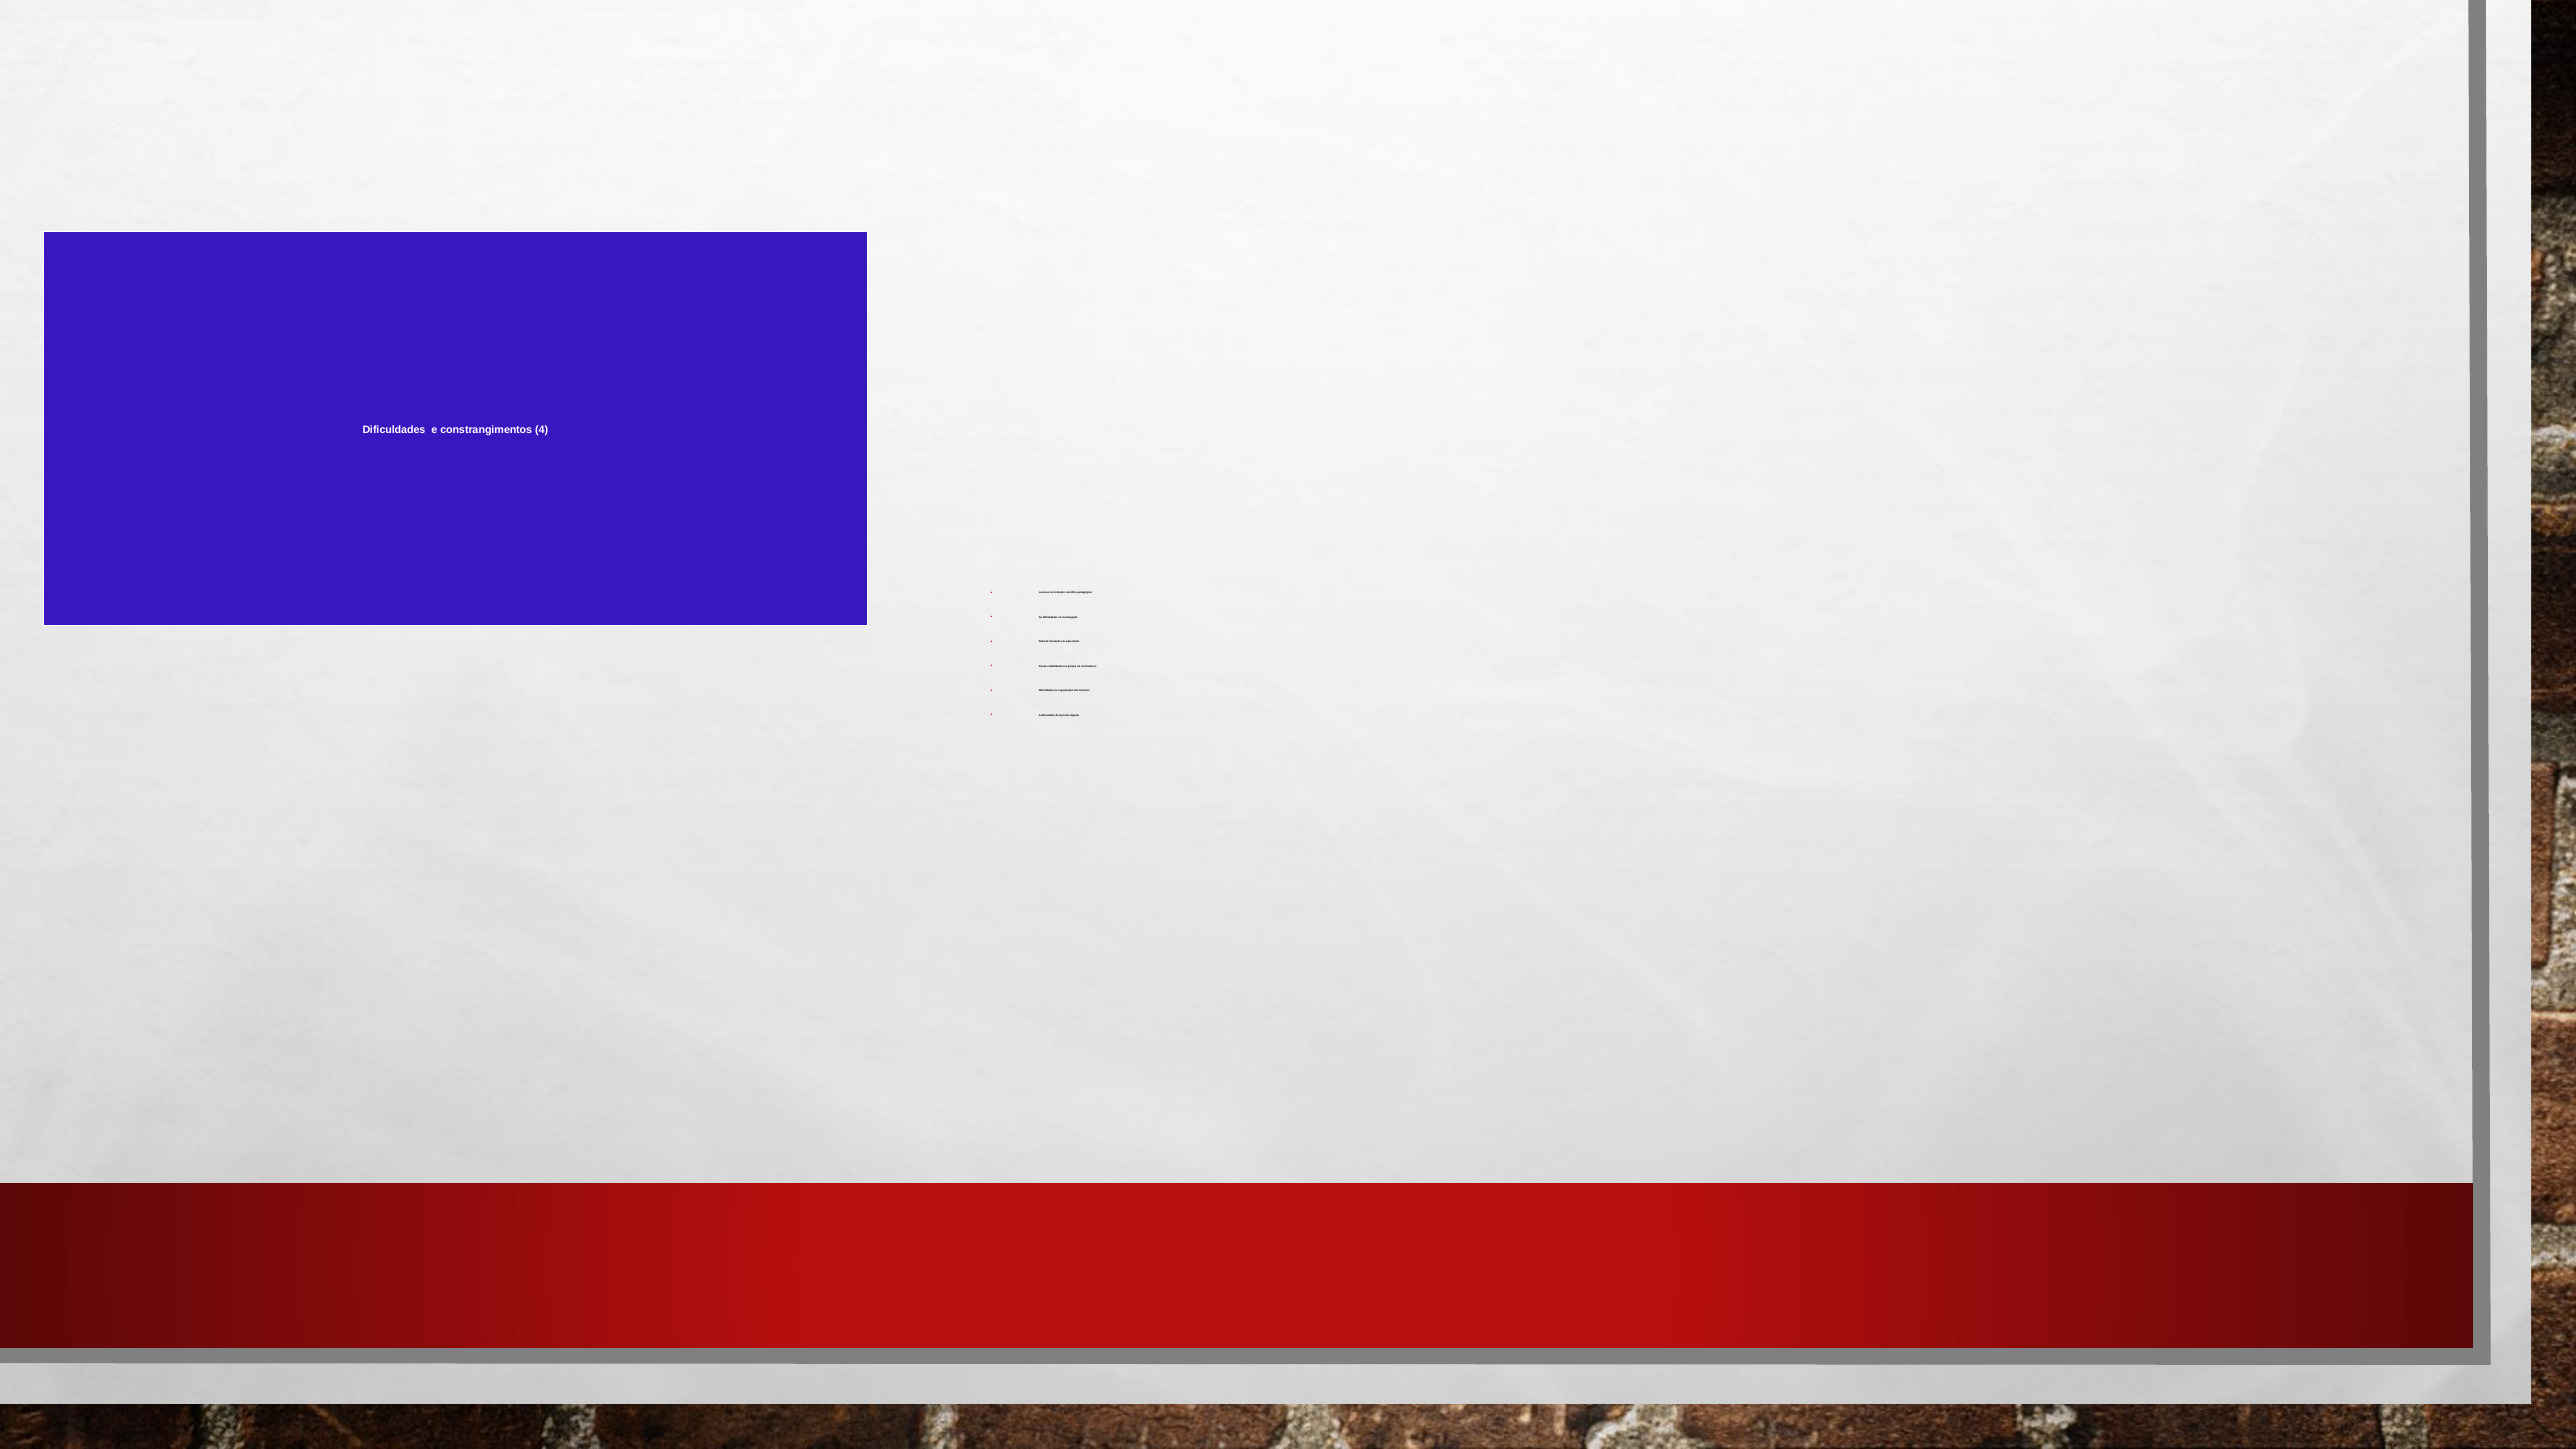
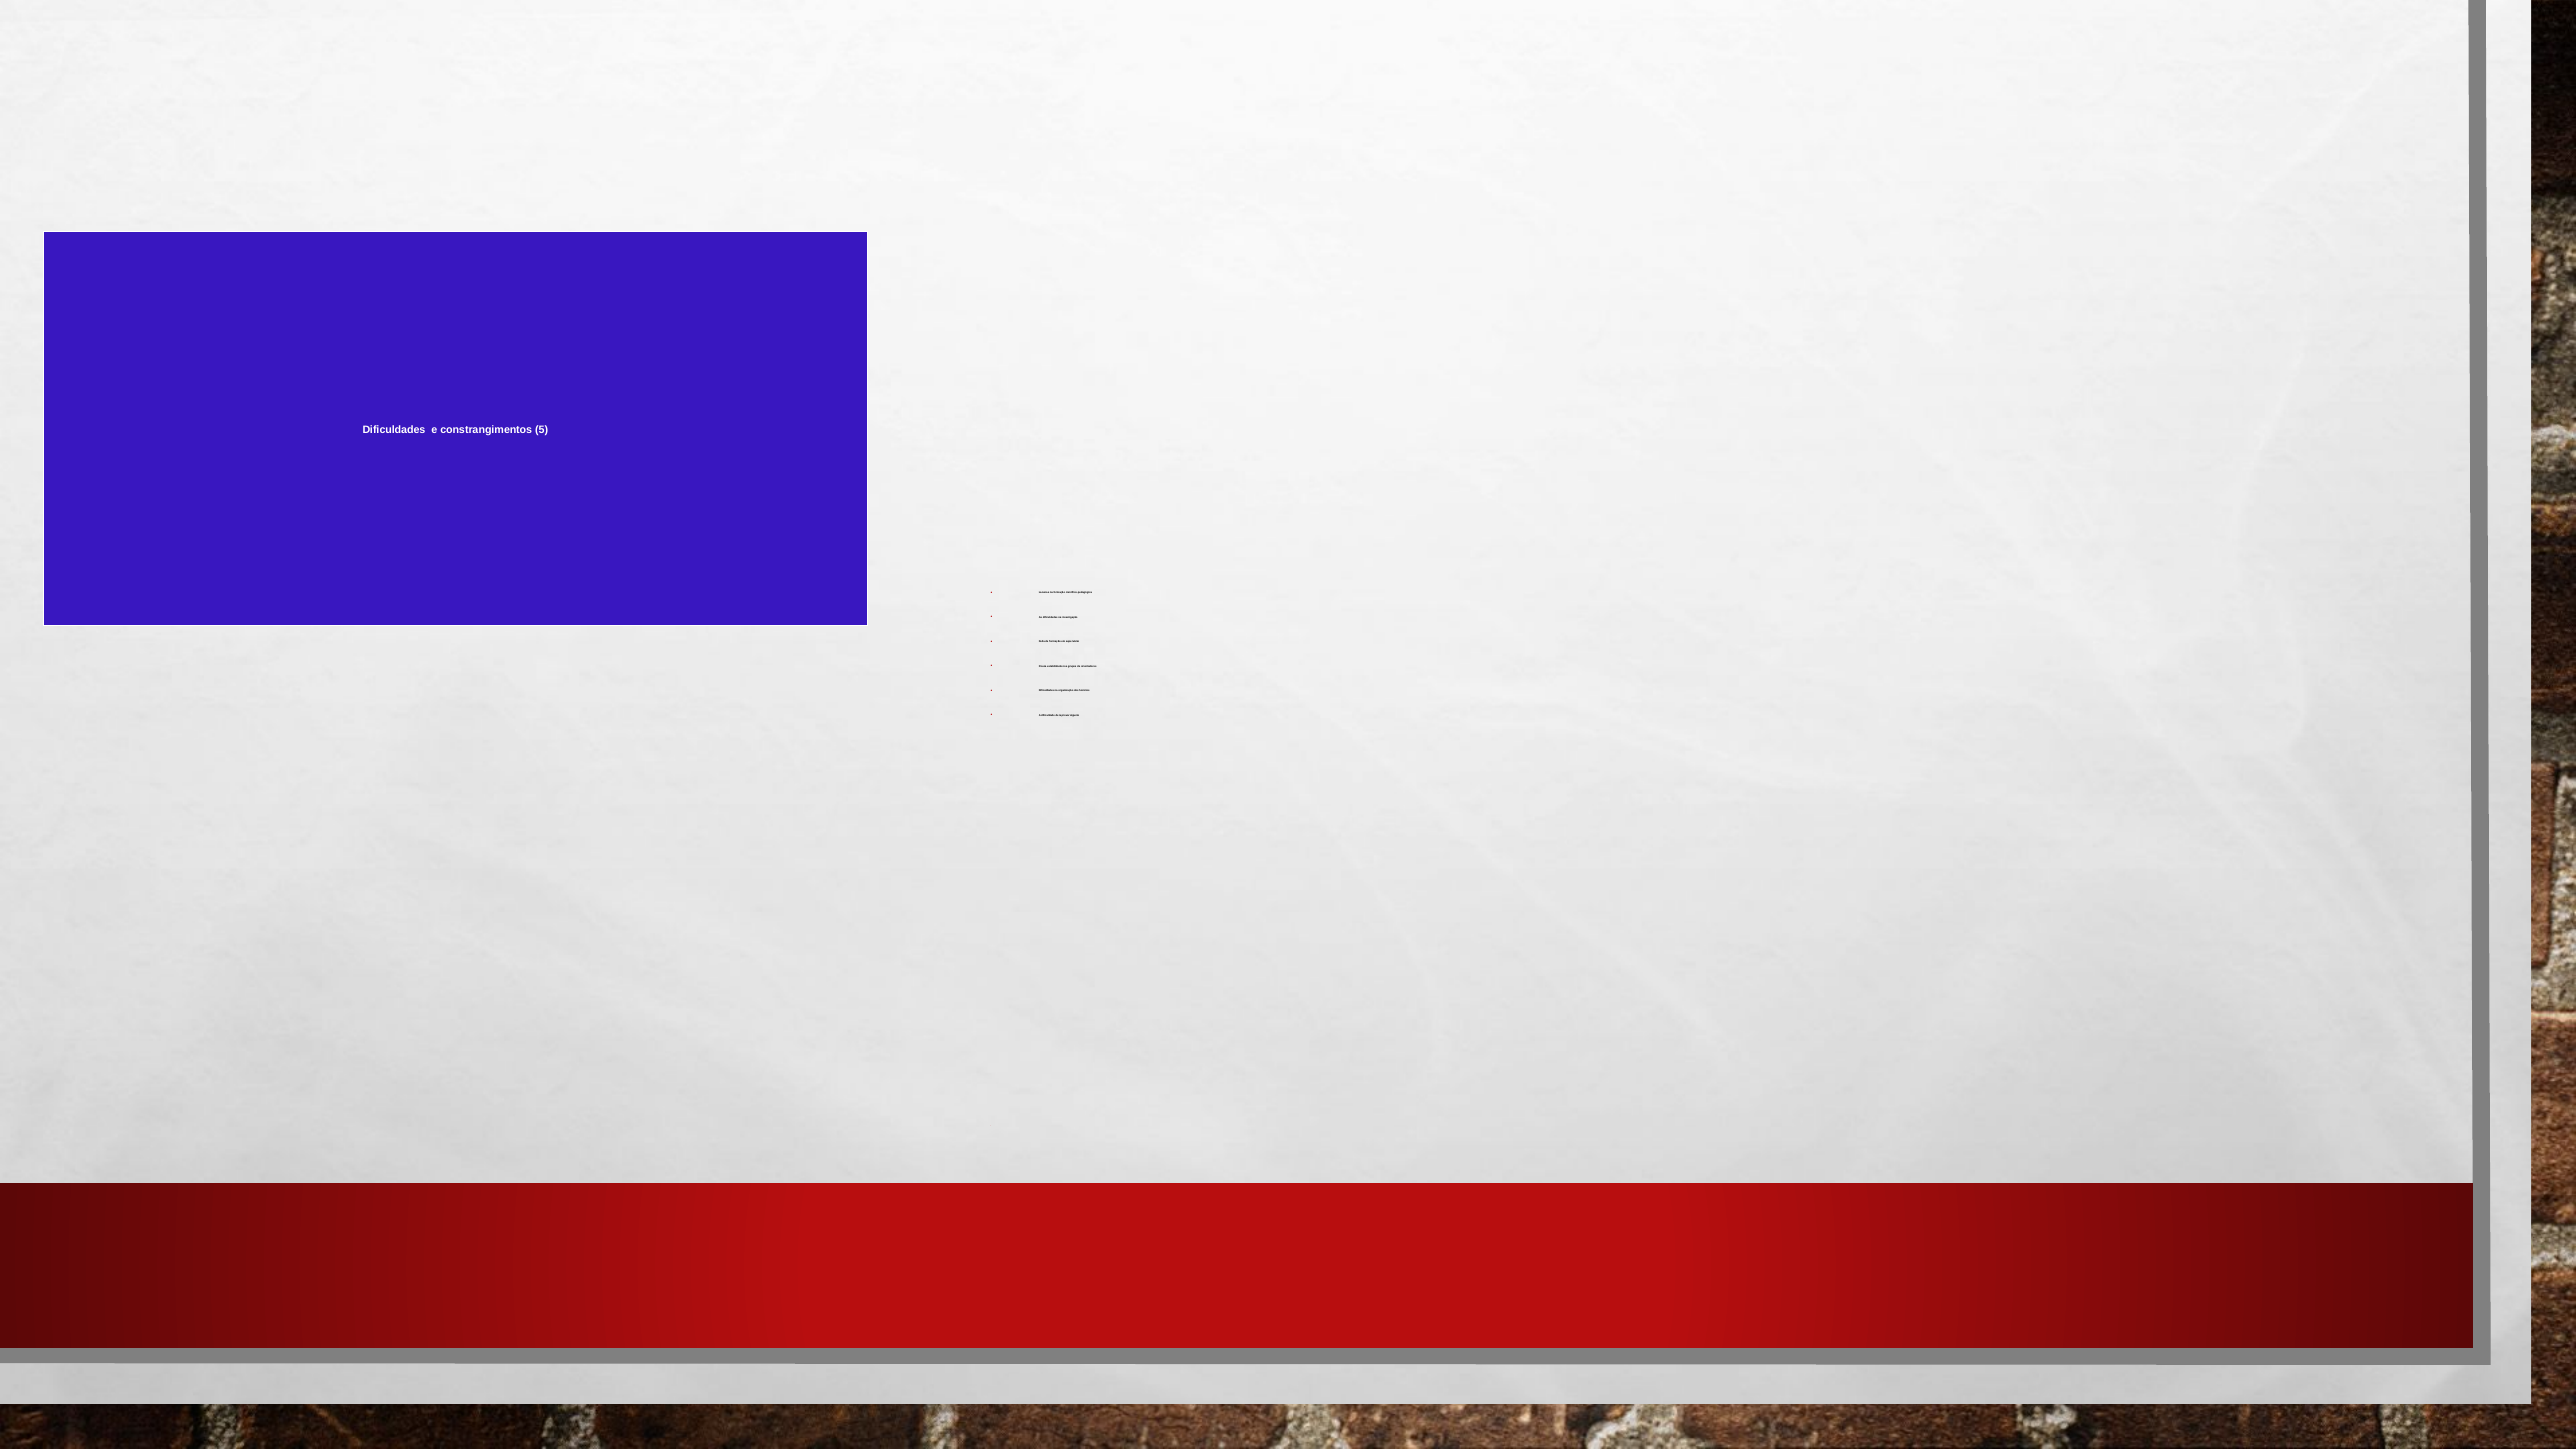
4: 4 -> 5
